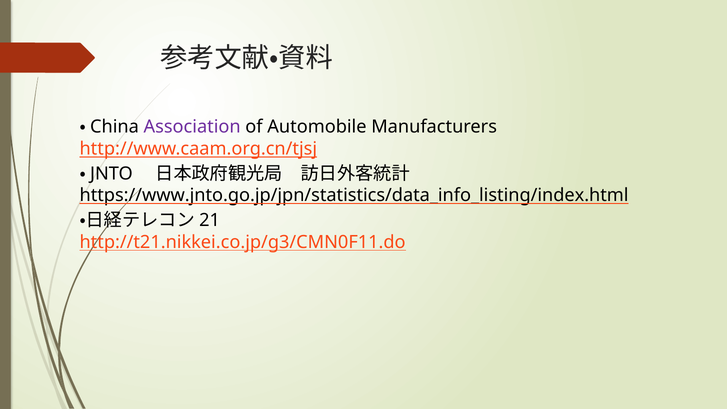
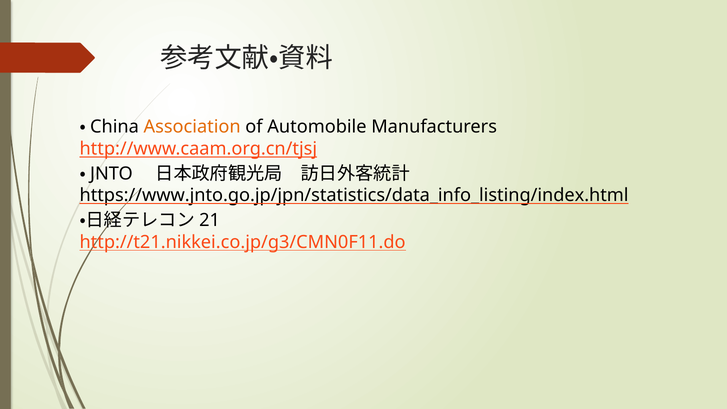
Association colour: purple -> orange
